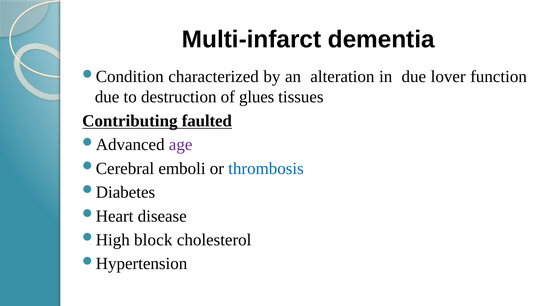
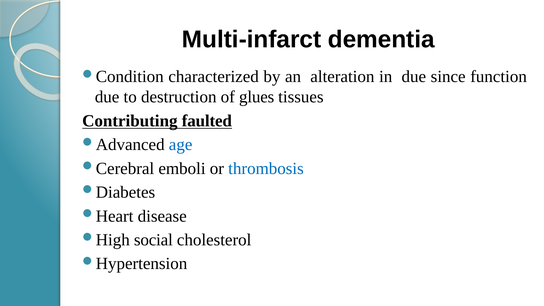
lover: lover -> since
age colour: purple -> blue
block: block -> social
